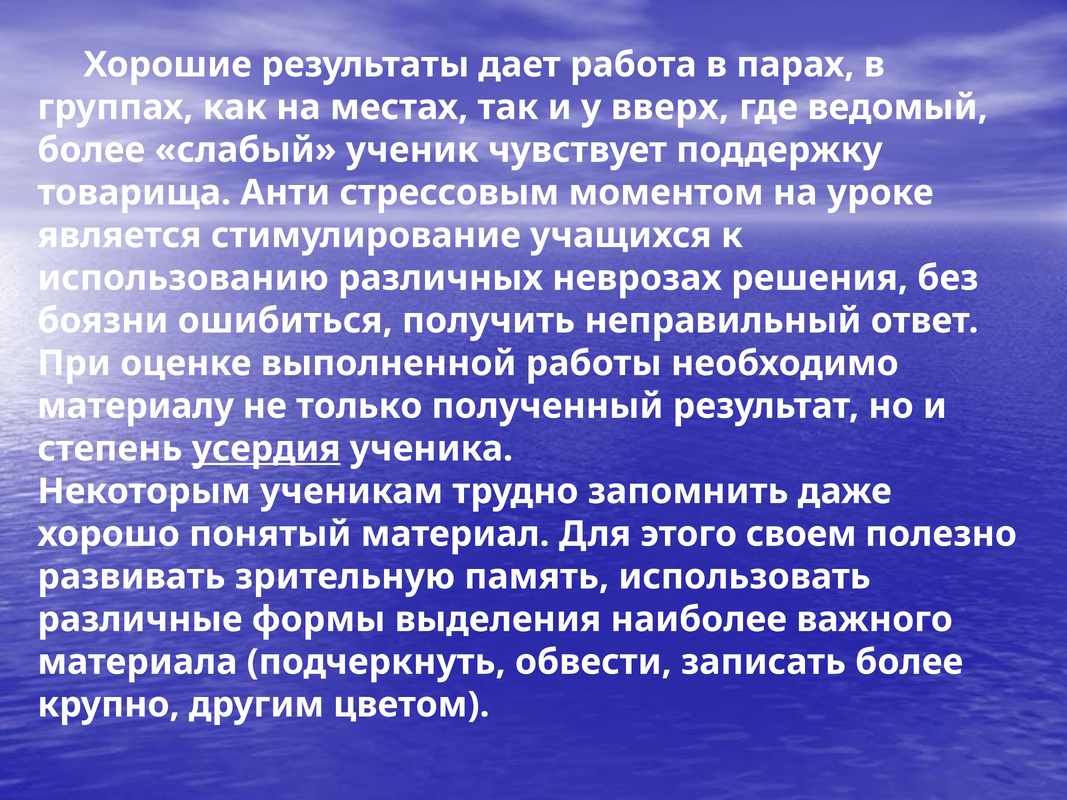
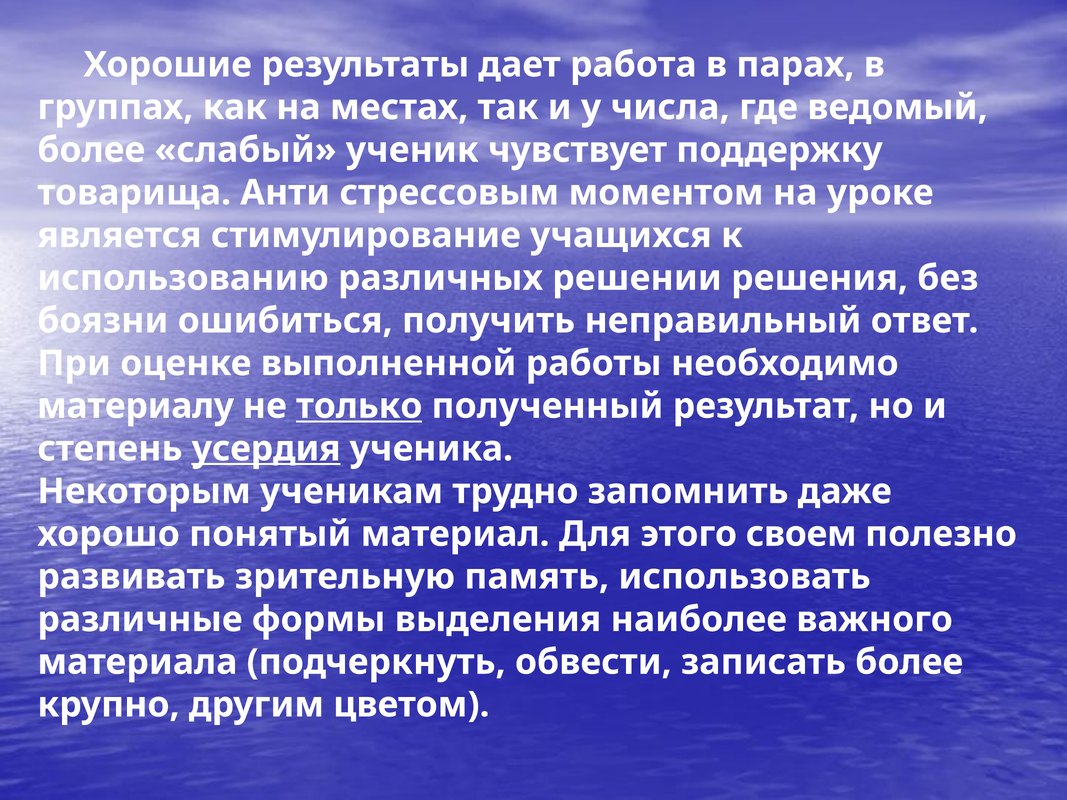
вверх: вверх -> числа
неврозах: неврозах -> решении
только underline: none -> present
